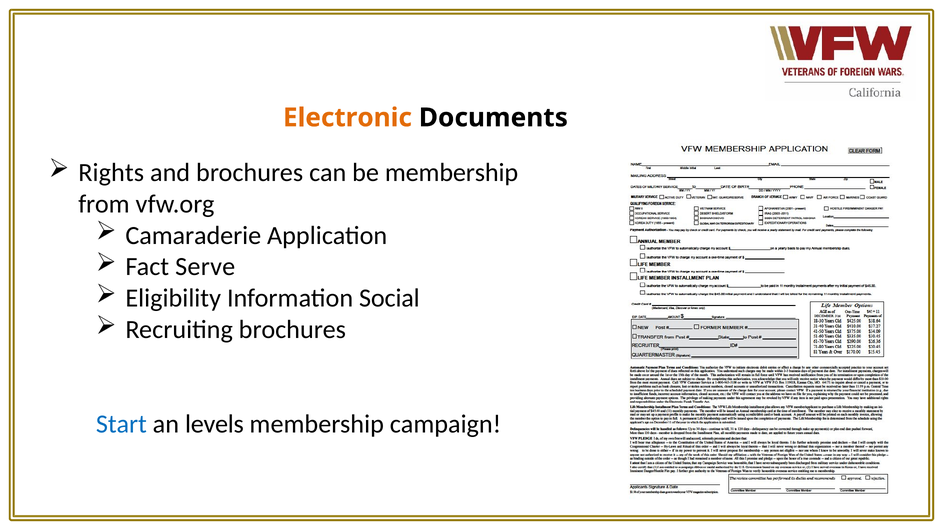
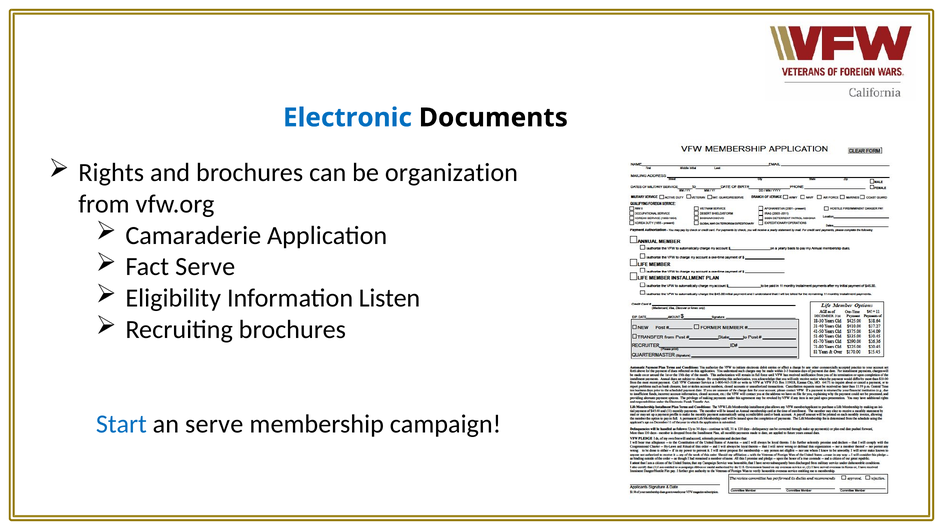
Electronic colour: orange -> blue
be membership: membership -> organization
Social: Social -> Listen
an levels: levels -> serve
